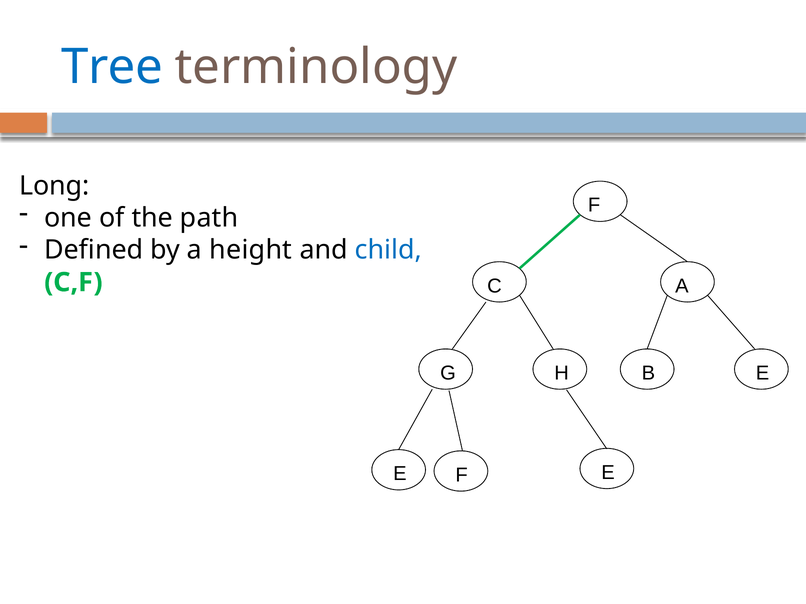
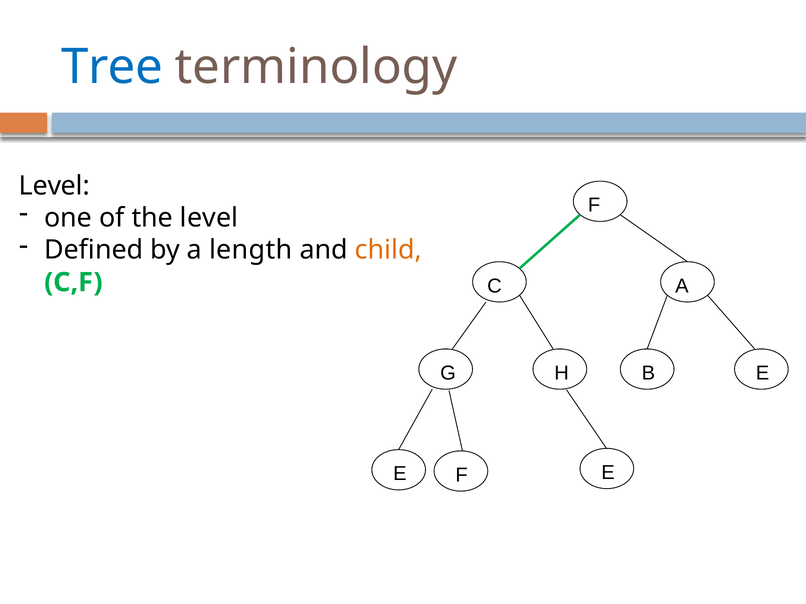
Long at (54, 186): Long -> Level
the path: path -> level
height: height -> length
child colour: blue -> orange
